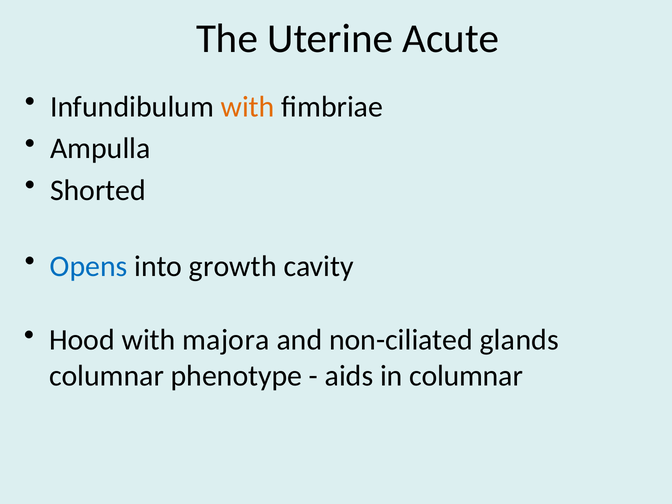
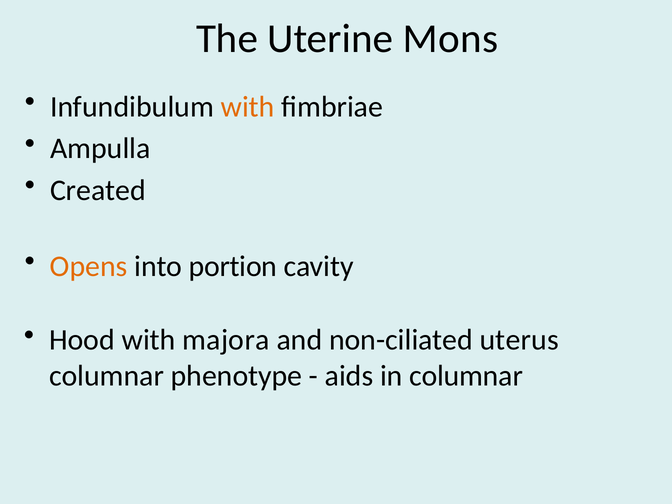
Acute: Acute -> Mons
Shorted: Shorted -> Created
Opens colour: blue -> orange
growth: growth -> portion
glands: glands -> uterus
